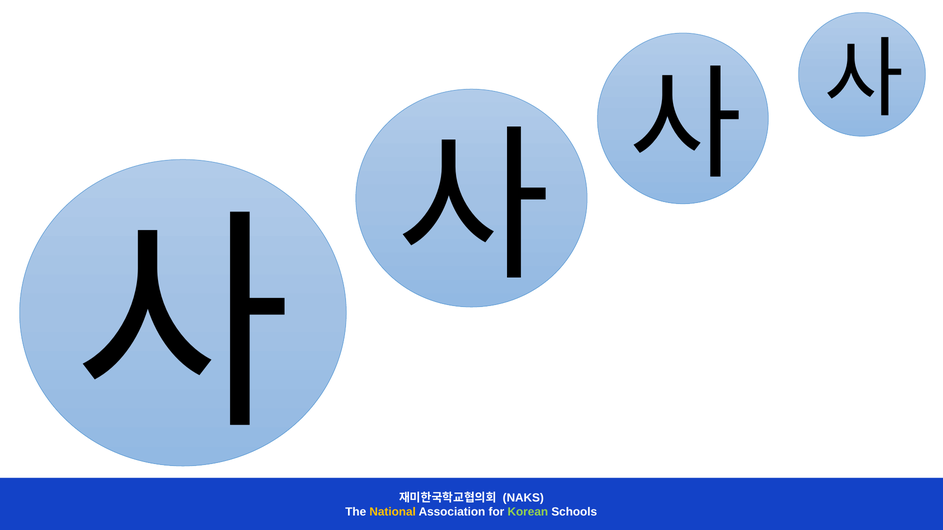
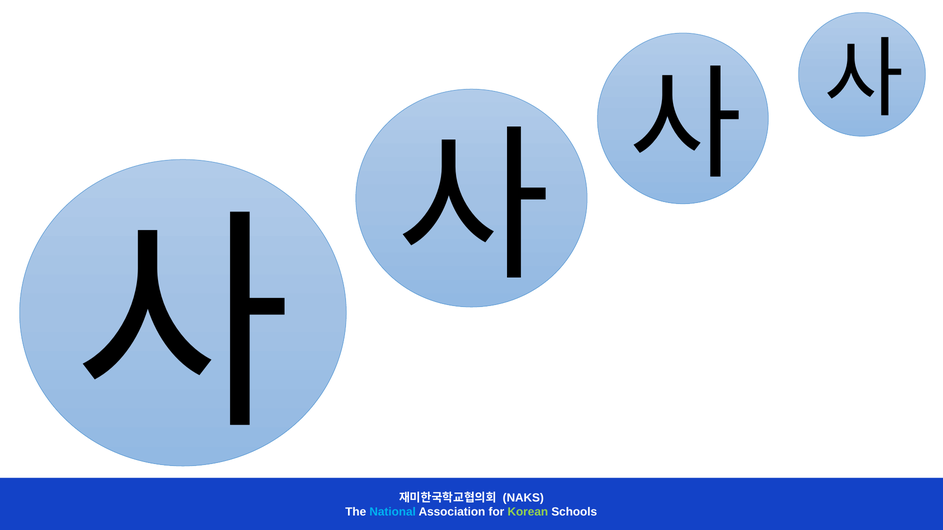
National colour: yellow -> light blue
